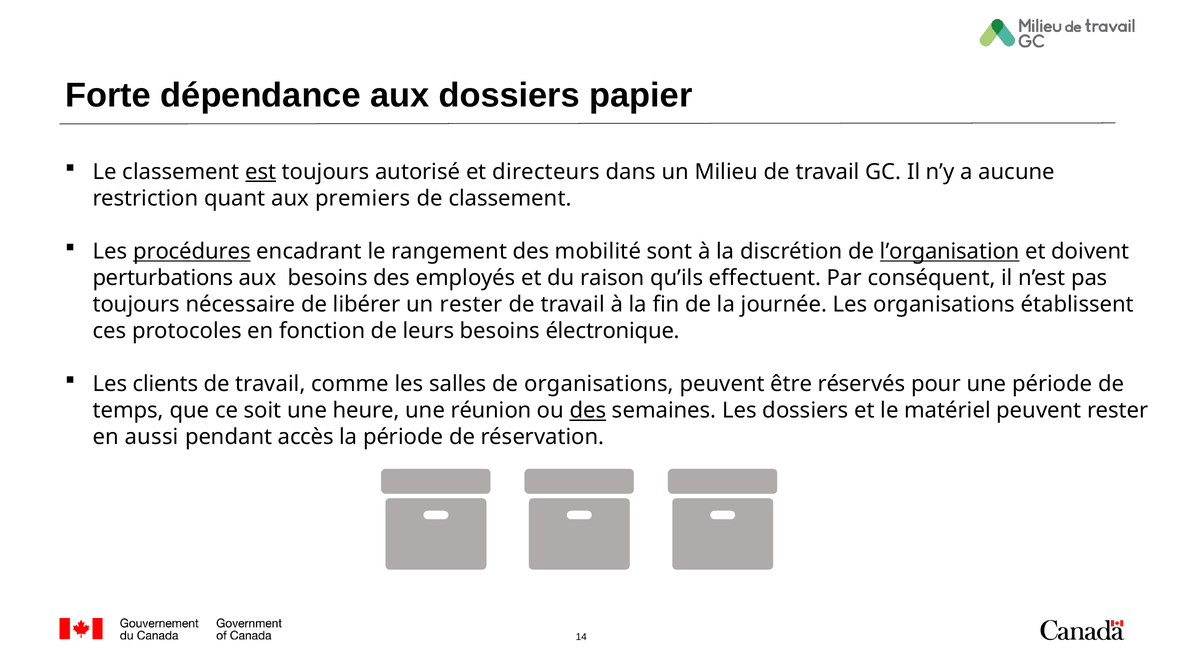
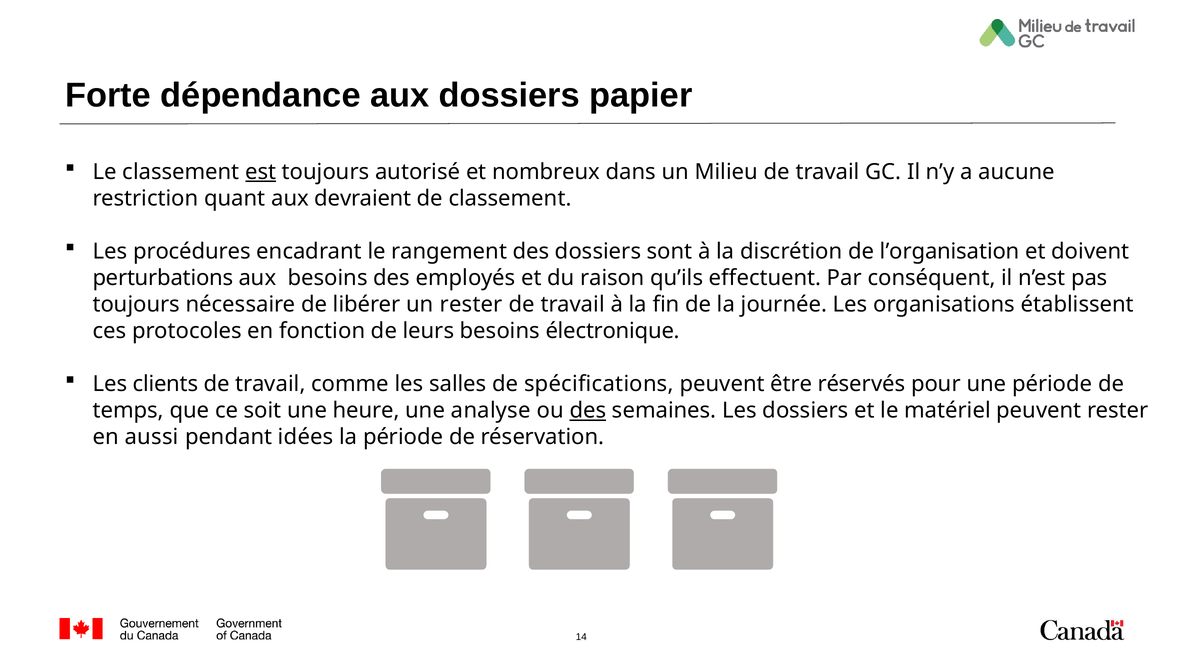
directeurs: directeurs -> nombreux
premiers: premiers -> devraient
procédures underline: present -> none
des mobilité: mobilité -> dossiers
l’organisation underline: present -> none
de organisations: organisations -> spécifications
réunion: réunion -> analyse
accès: accès -> idées
